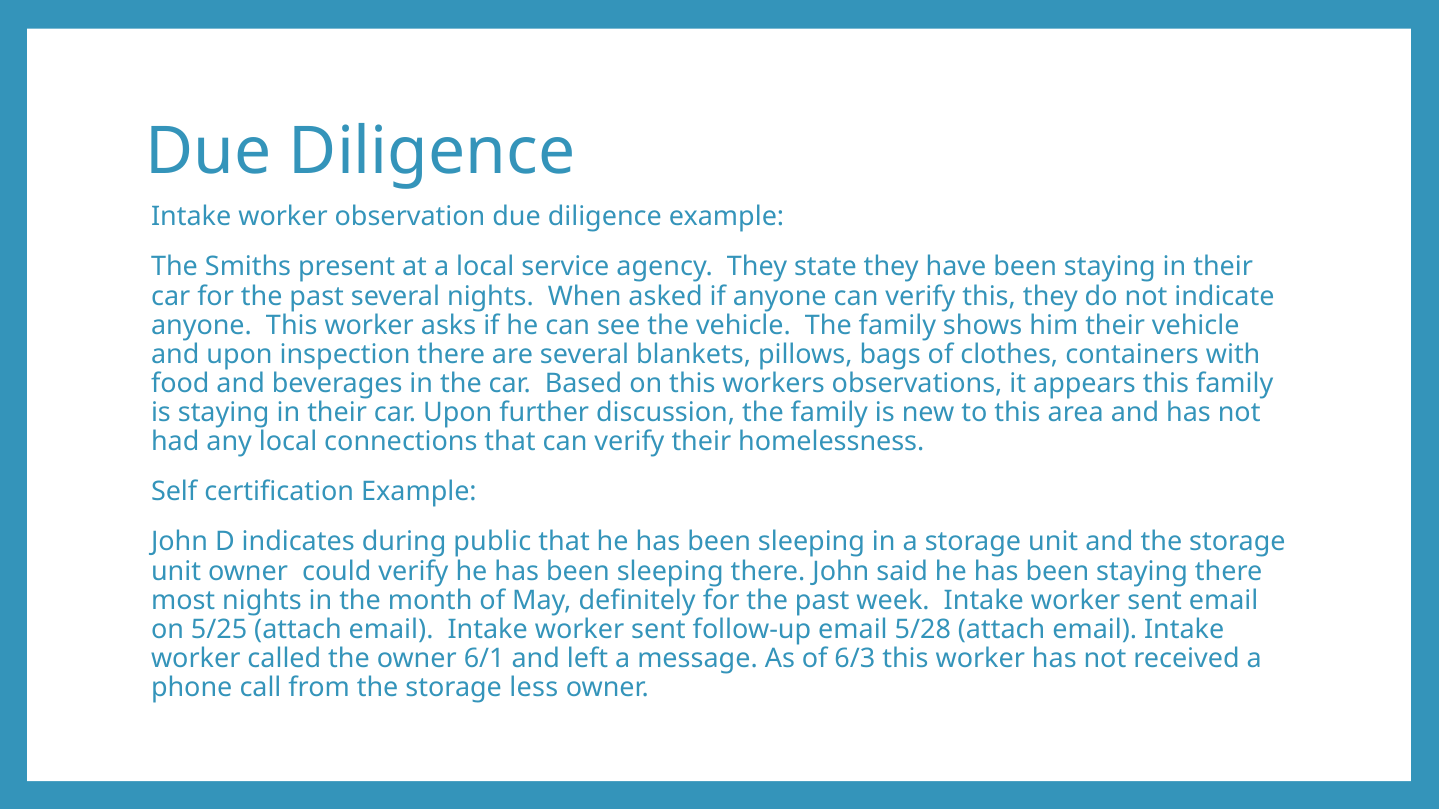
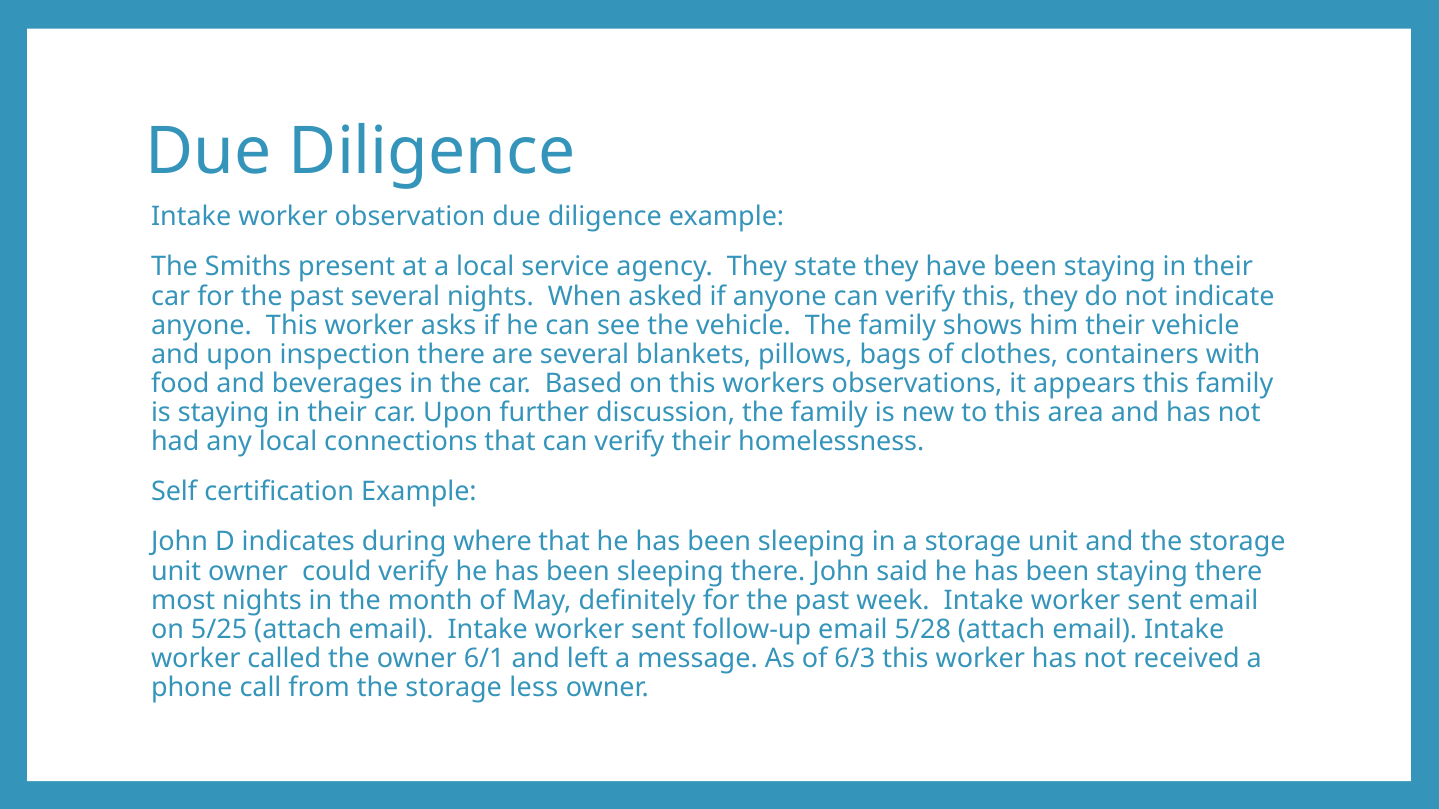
public: public -> where
